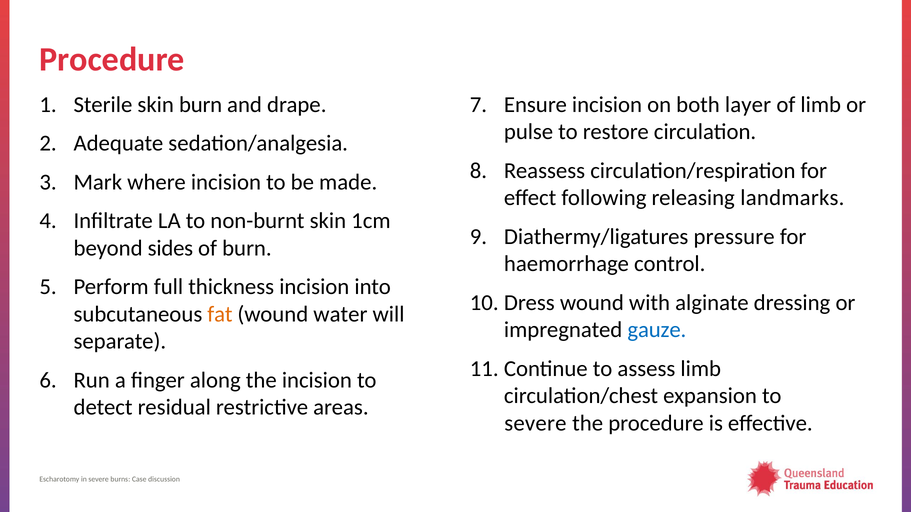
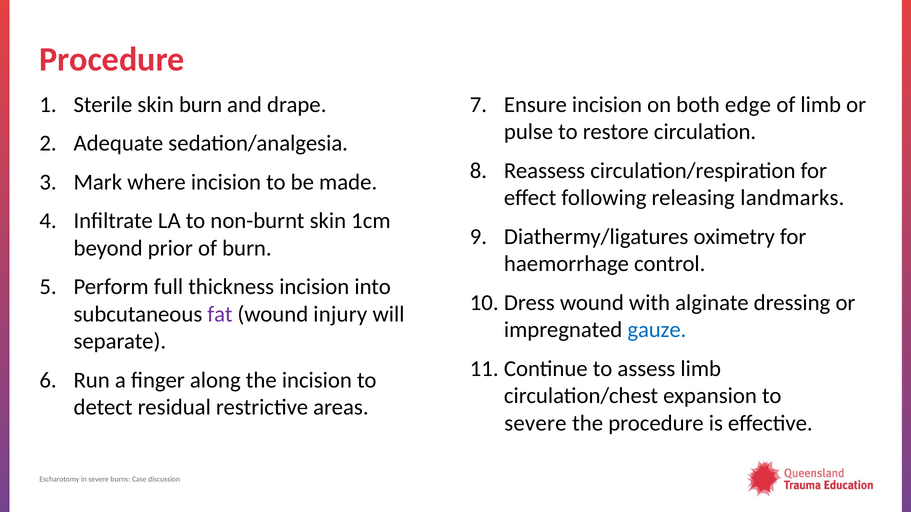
layer: layer -> edge
pressure: pressure -> oximetry
sides: sides -> prior
fat colour: orange -> purple
water: water -> injury
